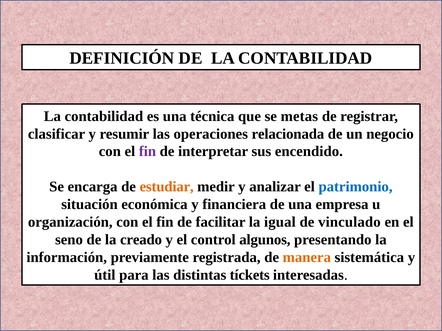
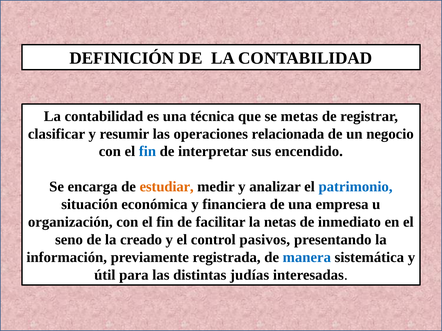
fin at (147, 152) colour: purple -> blue
igual: igual -> netas
vinculado: vinculado -> inmediato
algunos: algunos -> pasivos
manera colour: orange -> blue
tíckets: tíckets -> judías
